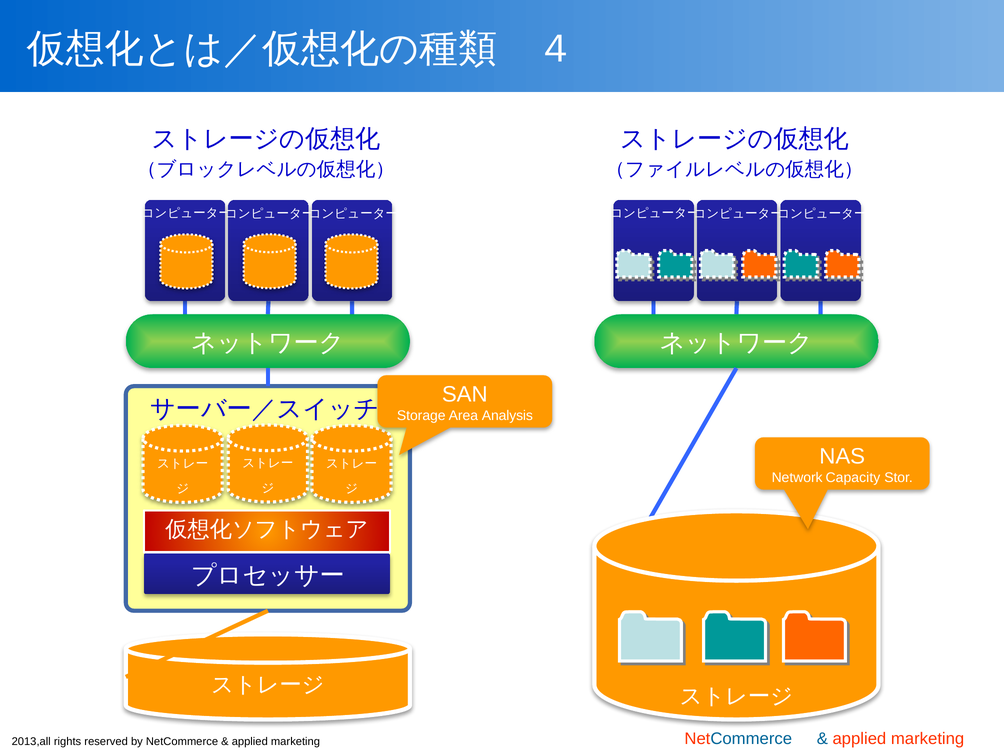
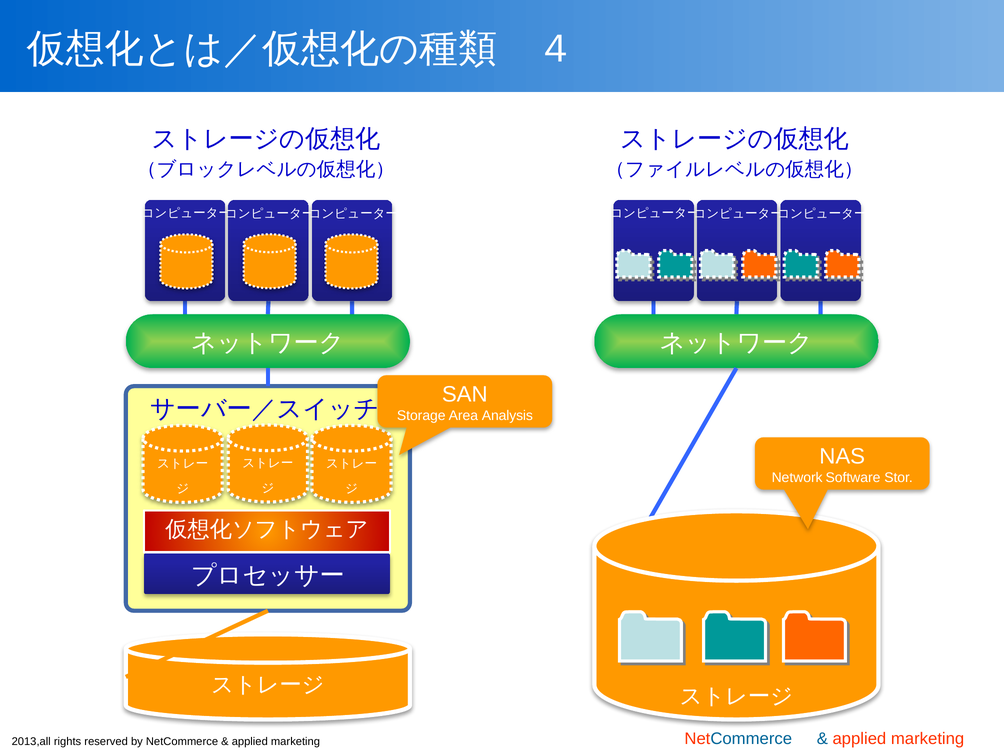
Capacity: Capacity -> Software
